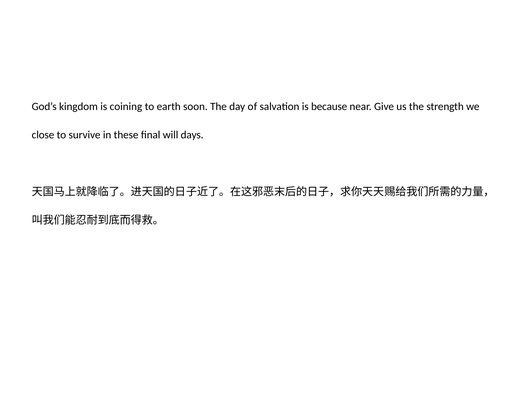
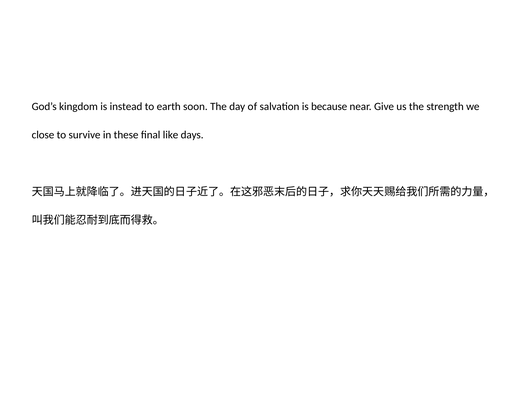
coining: coining -> instead
will: will -> like
